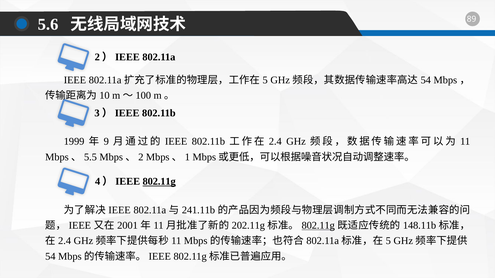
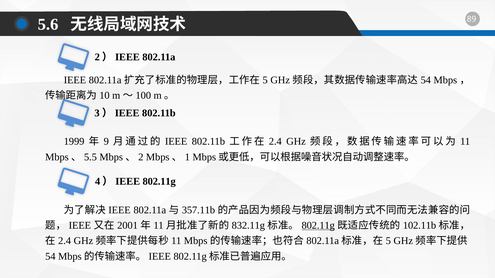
802.11g at (159, 182) underline: present -> none
241.11b: 241.11b -> 357.11b
202.11g: 202.11g -> 832.11g
148.11b: 148.11b -> 102.11b
